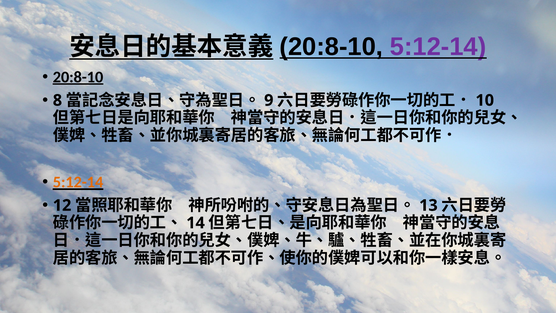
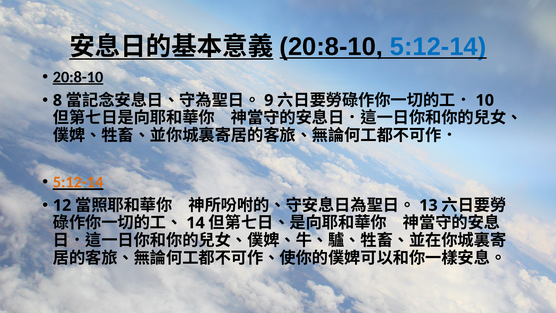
5:12-14 at (438, 47) colour: purple -> blue
